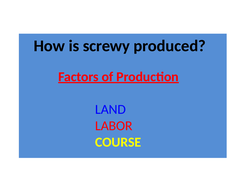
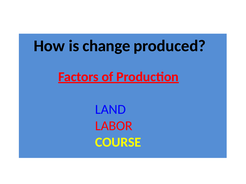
screwy: screwy -> change
